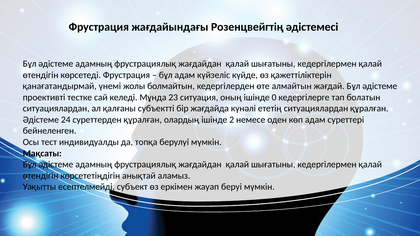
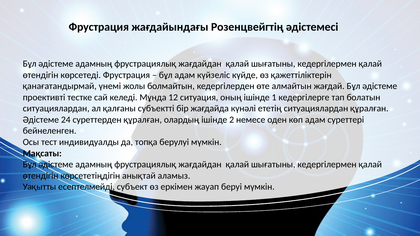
23: 23 -> 12
0: 0 -> 1
